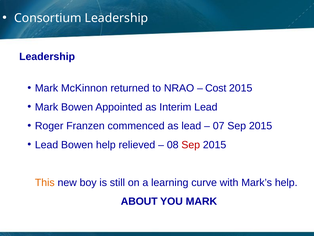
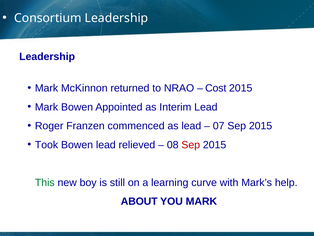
Lead at (47, 144): Lead -> Took
Bowen help: help -> lead
This colour: orange -> green
